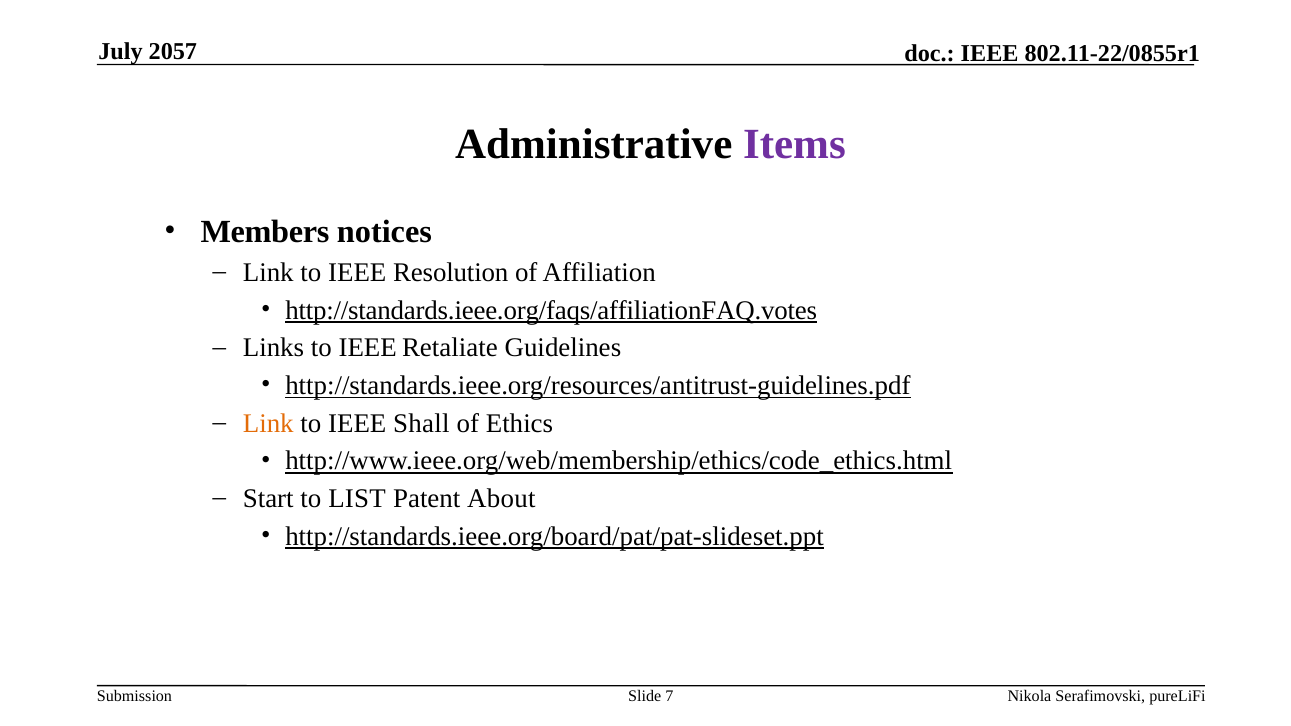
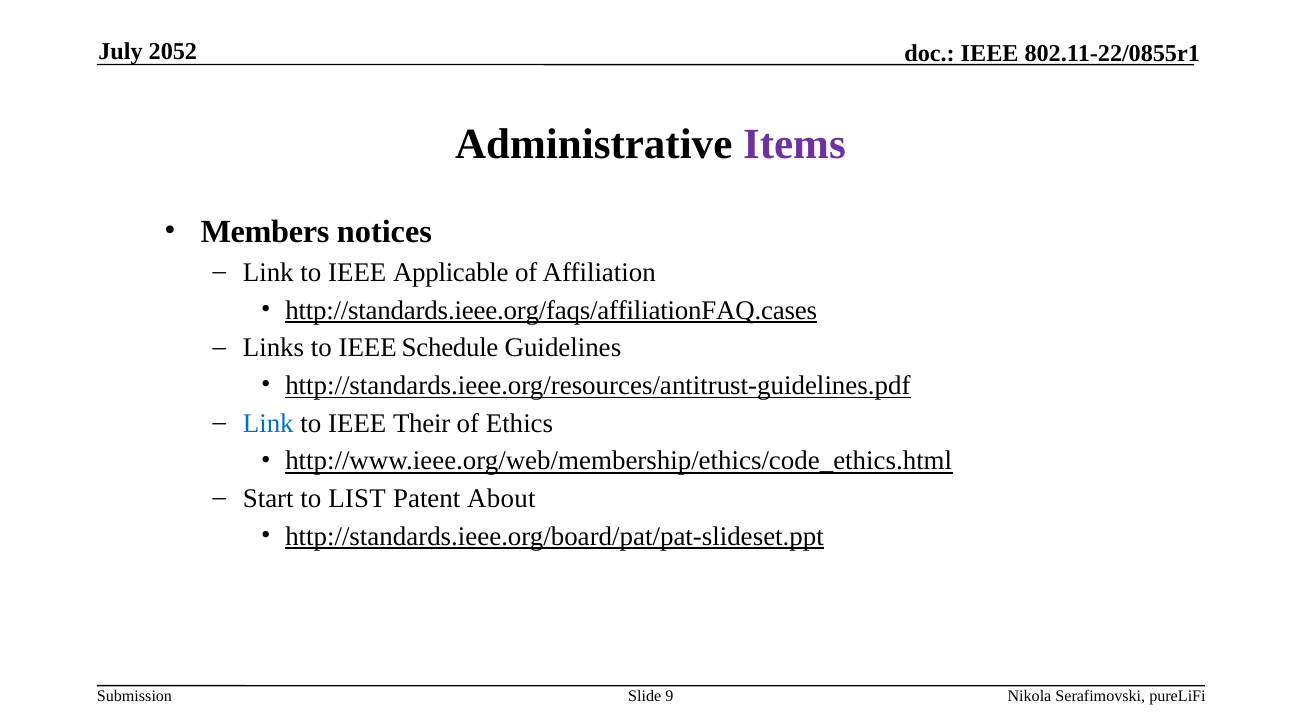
2057: 2057 -> 2052
Resolution: Resolution -> Applicable
http://standards.ieee.org/faqs/affiliationFAQ.votes: http://standards.ieee.org/faqs/affiliationFAQ.votes -> http://standards.ieee.org/faqs/affiliationFAQ.cases
Retaliate: Retaliate -> Schedule
Link at (268, 423) colour: orange -> blue
Shall: Shall -> Their
7: 7 -> 9
